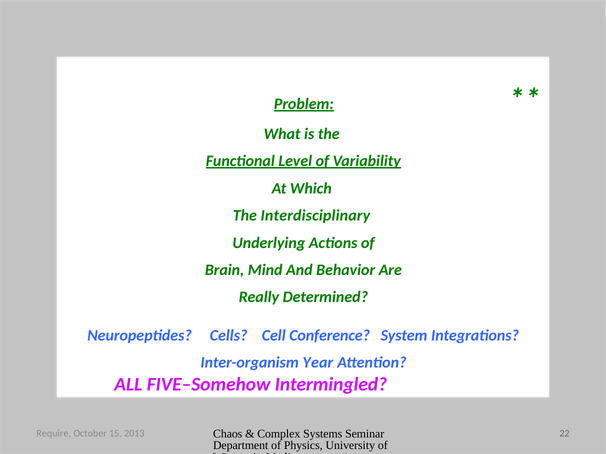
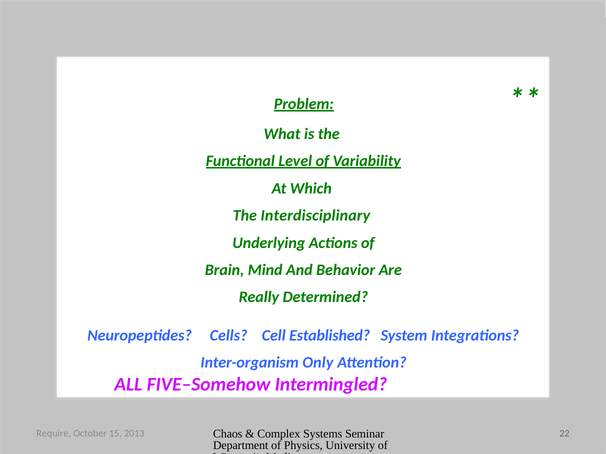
Conference: Conference -> Established
Year: Year -> Only
